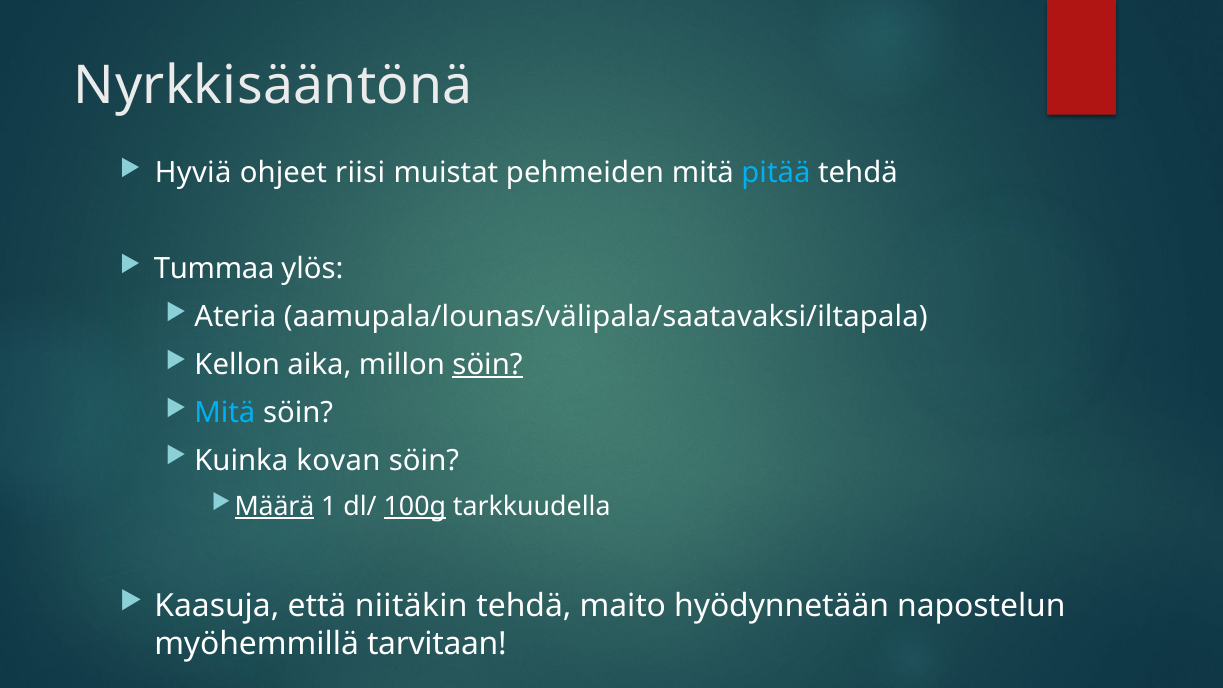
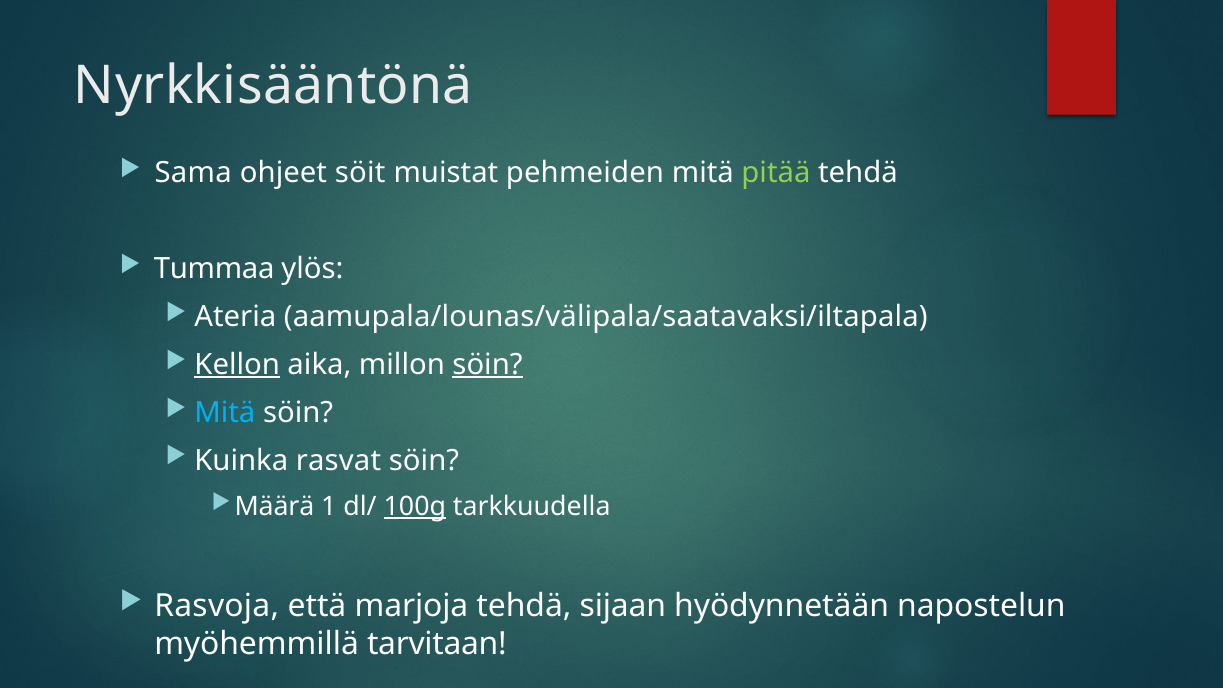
Hyviä: Hyviä -> Sama
riisi: riisi -> söit
pitää colour: light blue -> light green
Kellon underline: none -> present
kovan: kovan -> rasvat
Määrä underline: present -> none
Kaasuja: Kaasuja -> Rasvoja
niitäkin: niitäkin -> marjoja
maito: maito -> sijaan
